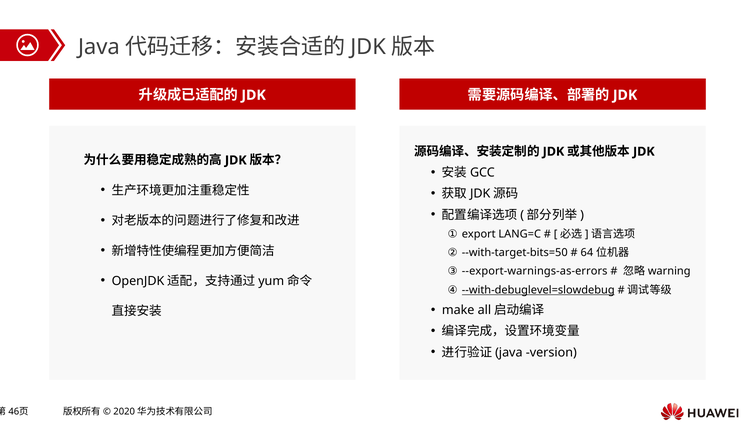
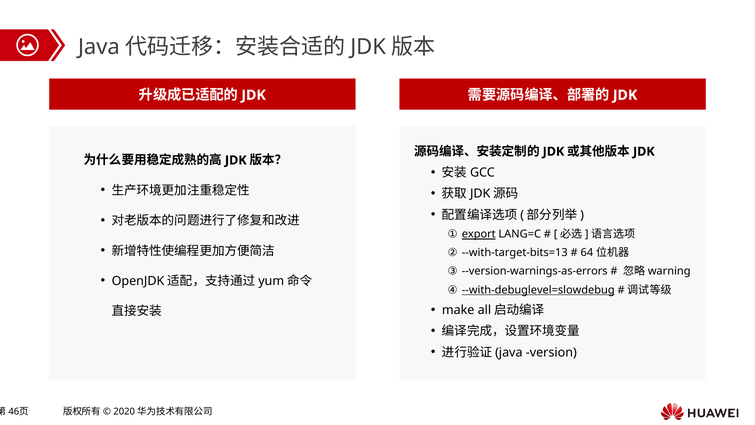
export underline: none -> present
--with-target-bits=50: --with-target-bits=50 -> --with-target-bits=13
--export-warnings-as-errors: --export-warnings-as-errors -> --version-warnings-as-errors
